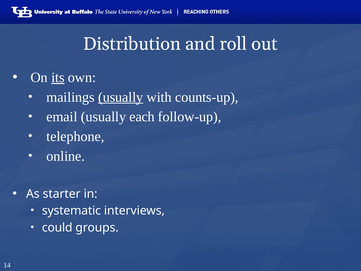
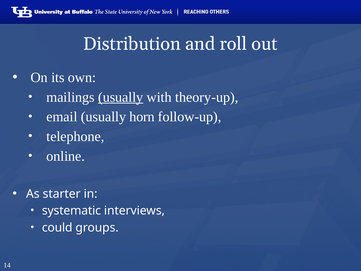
its underline: present -> none
counts-up: counts-up -> theory-up
each: each -> horn
